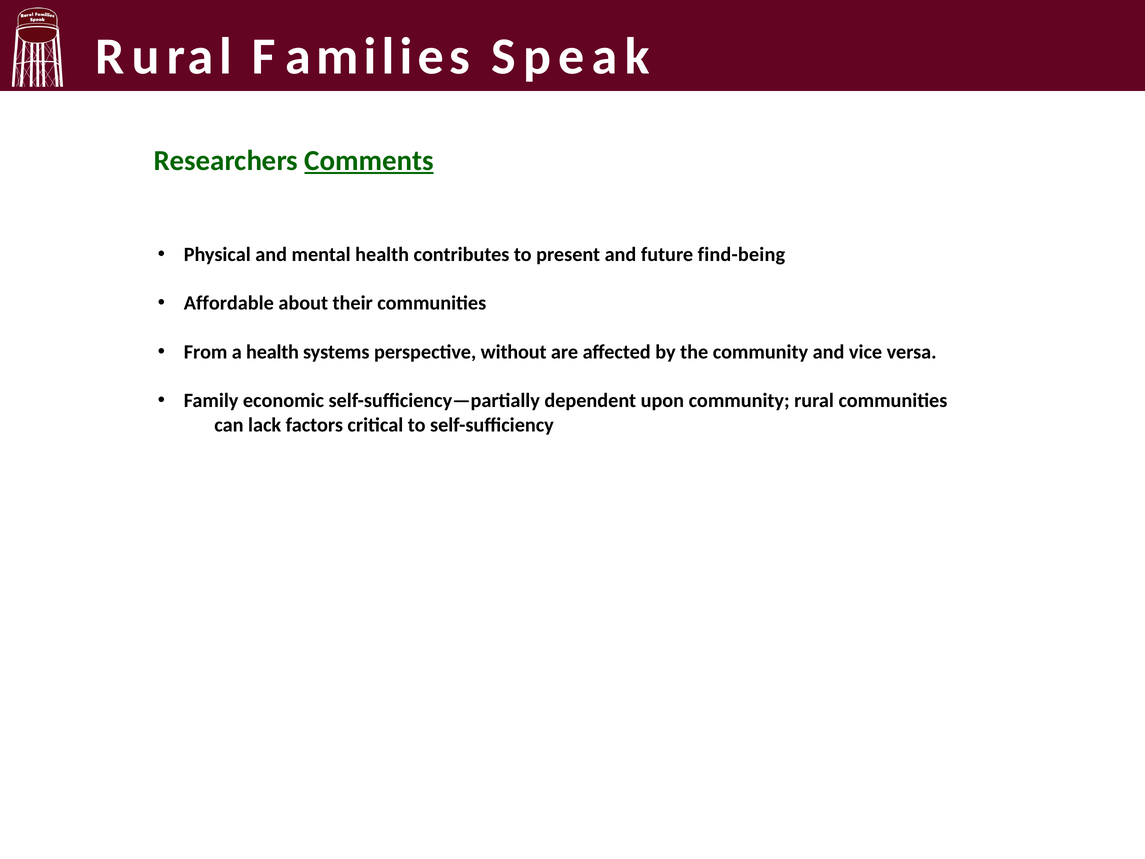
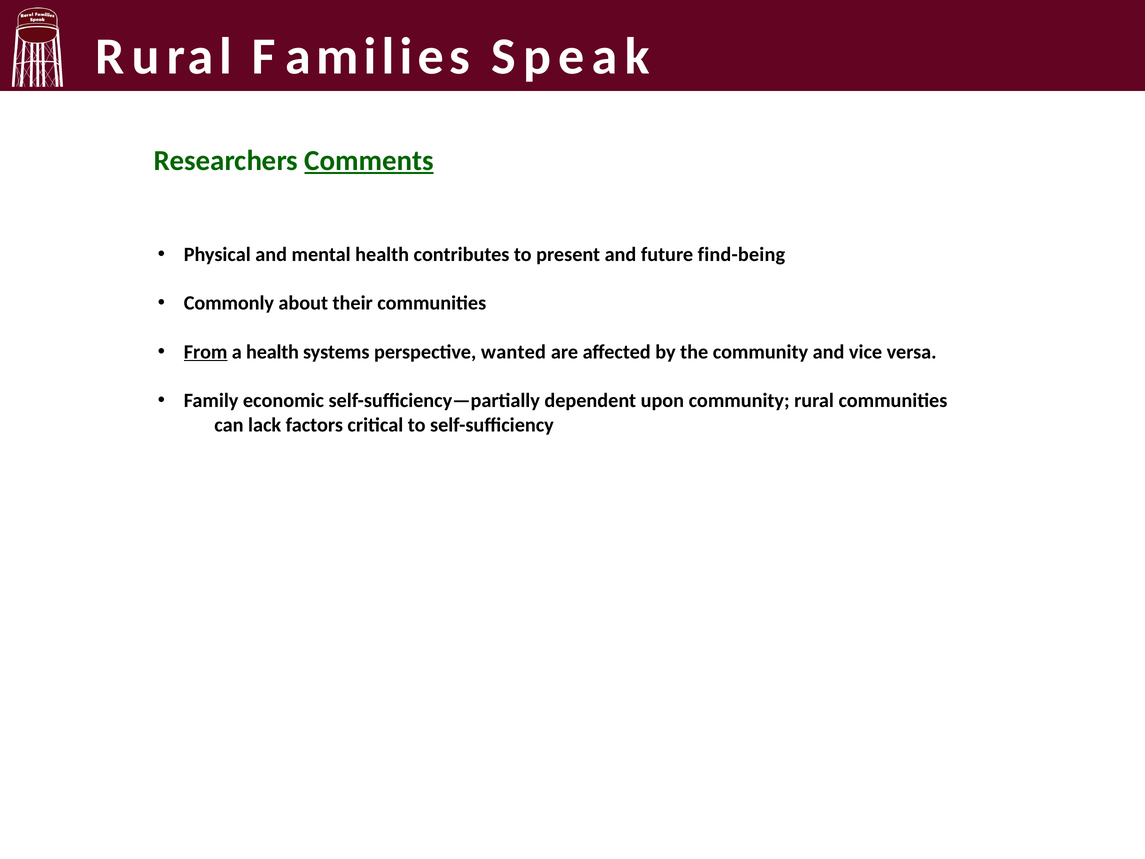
Affordable: Affordable -> Commonly
From underline: none -> present
without: without -> wanted
